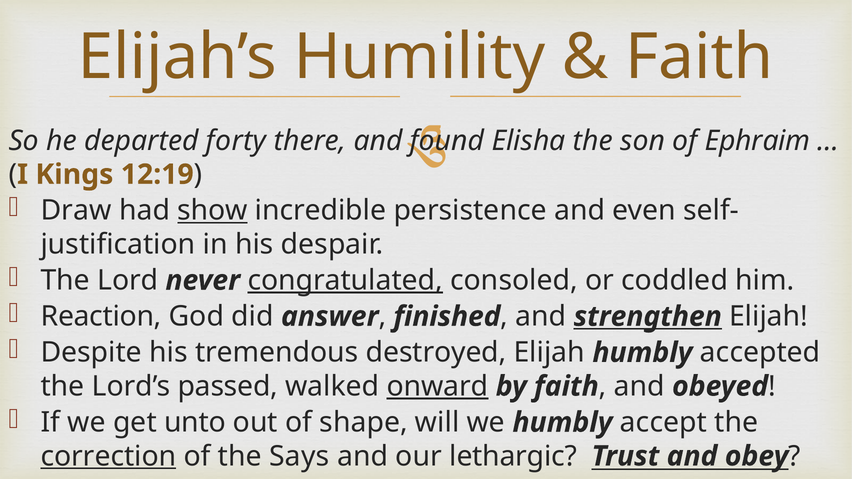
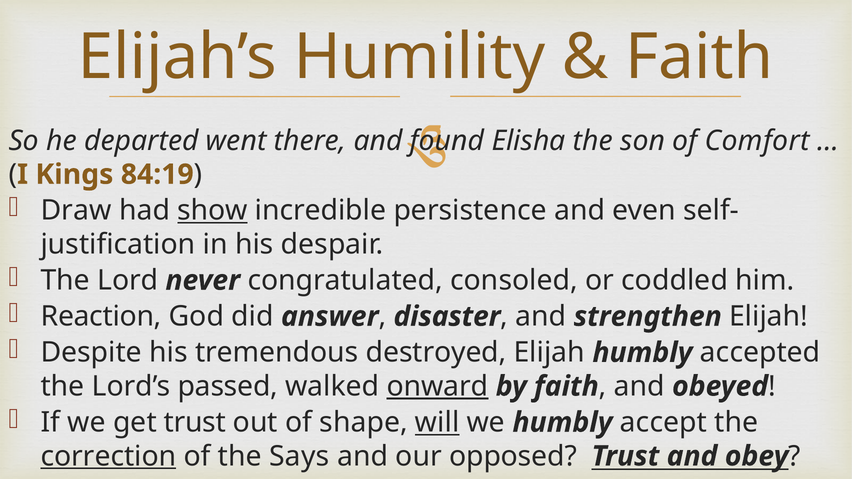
forty: forty -> went
Ephraim: Ephraim -> Comfort
12:19: 12:19 -> 84:19
congratulated underline: present -> none
finished: finished -> disaster
strengthen underline: present -> none
get unto: unto -> trust
will underline: none -> present
lethargic: lethargic -> opposed
